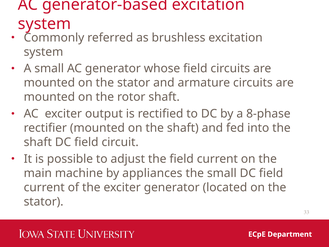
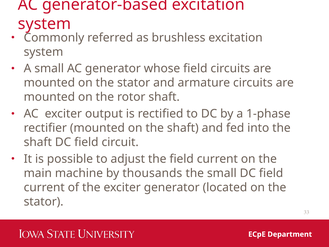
8-phase: 8-phase -> 1-phase
appliances: appliances -> thousands
